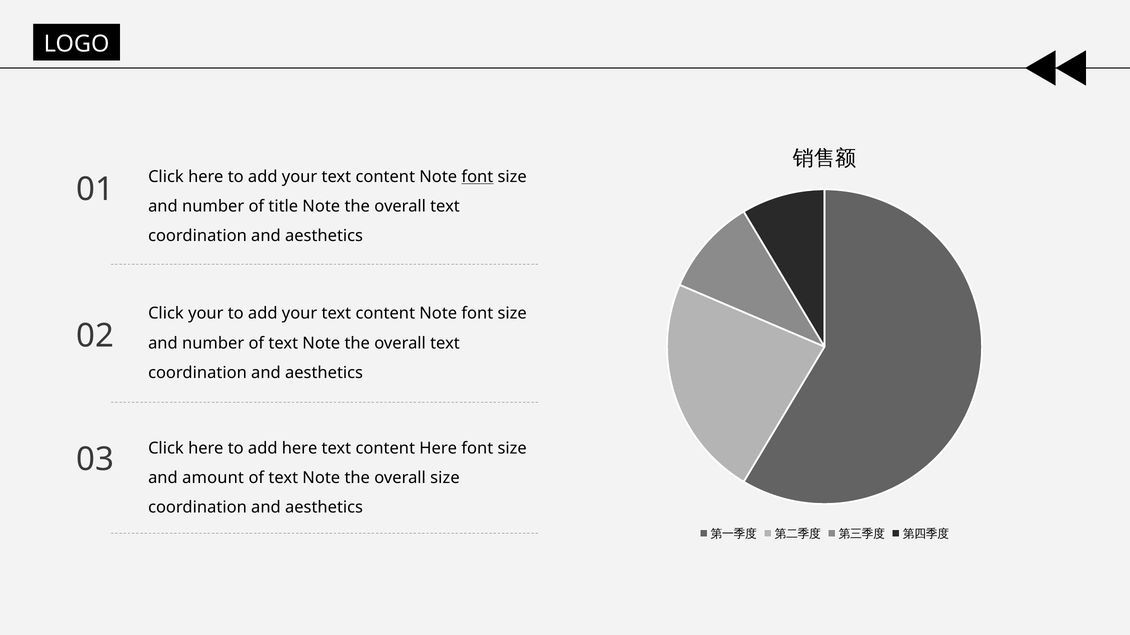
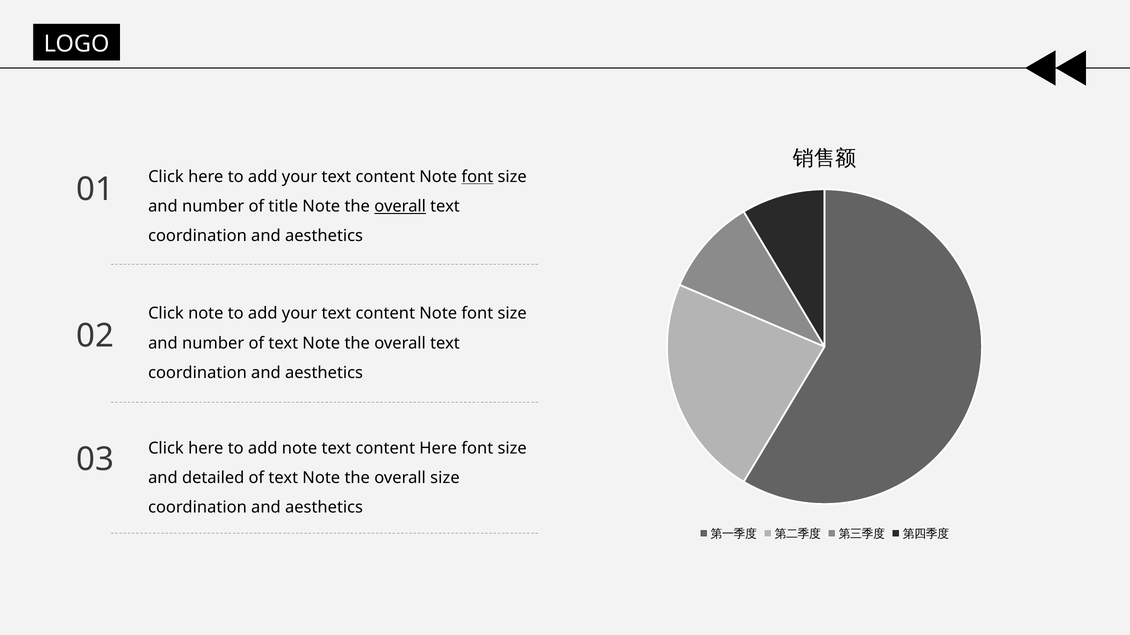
overall at (400, 207) underline: none -> present
Click your: your -> note
add here: here -> note
amount: amount -> detailed
